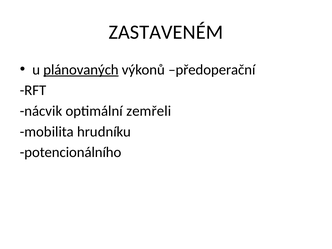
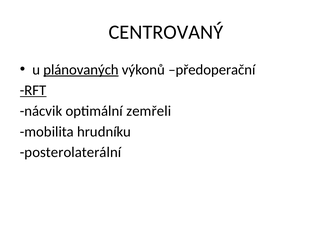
ZASTAVENÉM: ZASTAVENÉM -> CENTROVANÝ
RFT underline: none -> present
potencionálního: potencionálního -> posterolaterální
